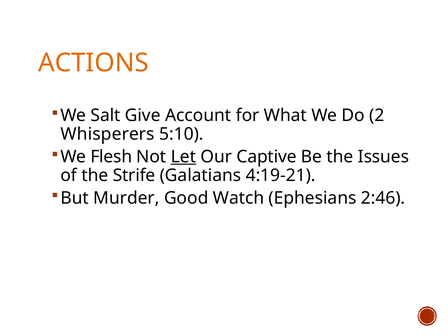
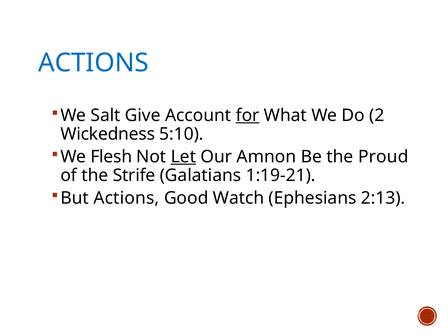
ACTIONS at (93, 63) colour: orange -> blue
for underline: none -> present
Whisperers: Whisperers -> Wickedness
Captive: Captive -> Amnon
Issues: Issues -> Proud
4:19-21: 4:19-21 -> 1:19-21
But Murder: Murder -> Actions
2:46: 2:46 -> 2:13
